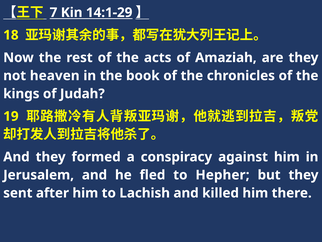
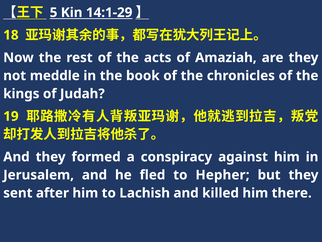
7: 7 -> 5
heaven: heaven -> meddle
